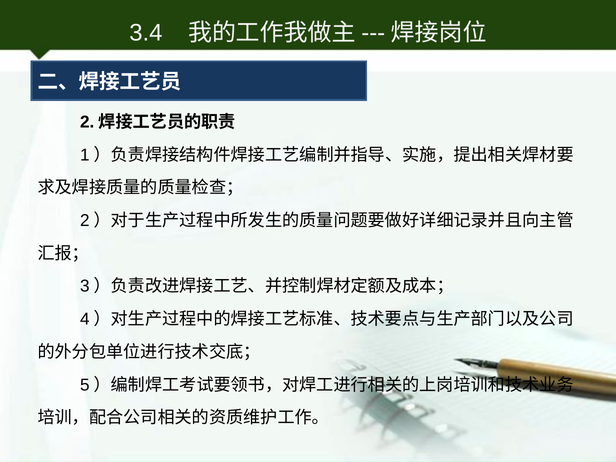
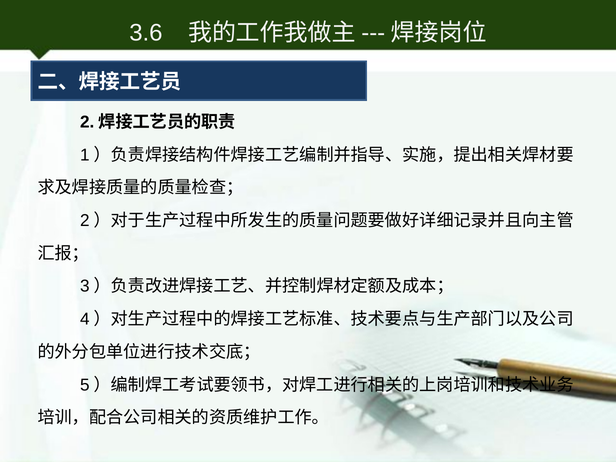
3.4: 3.4 -> 3.6
